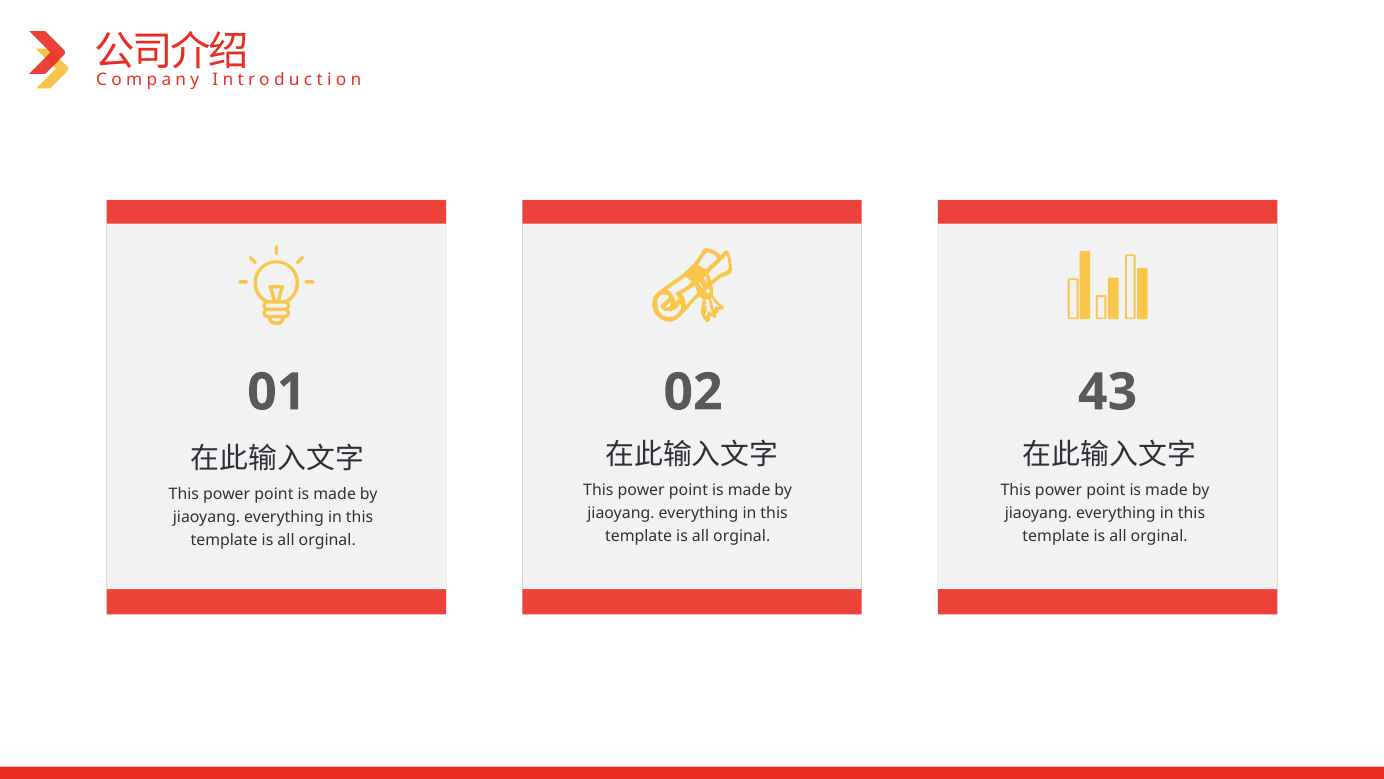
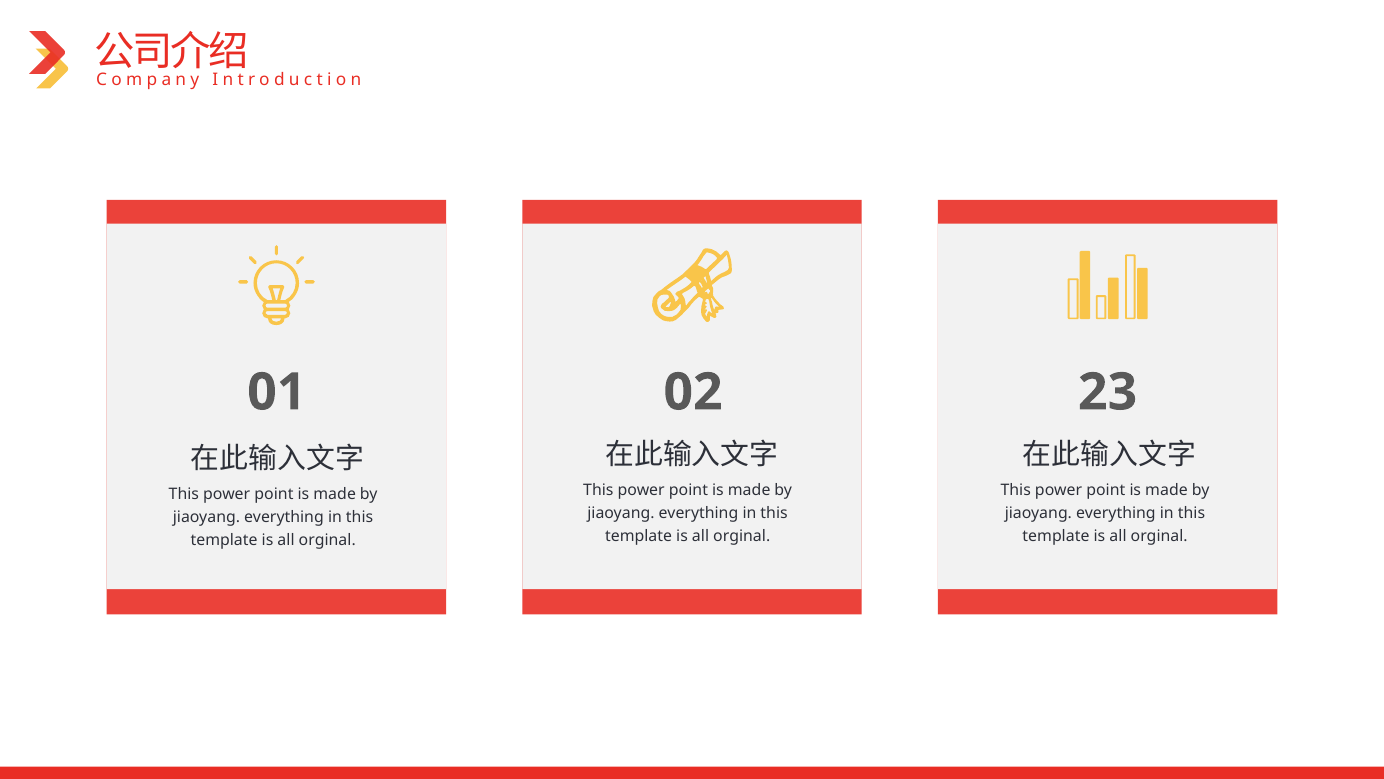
43: 43 -> 23
